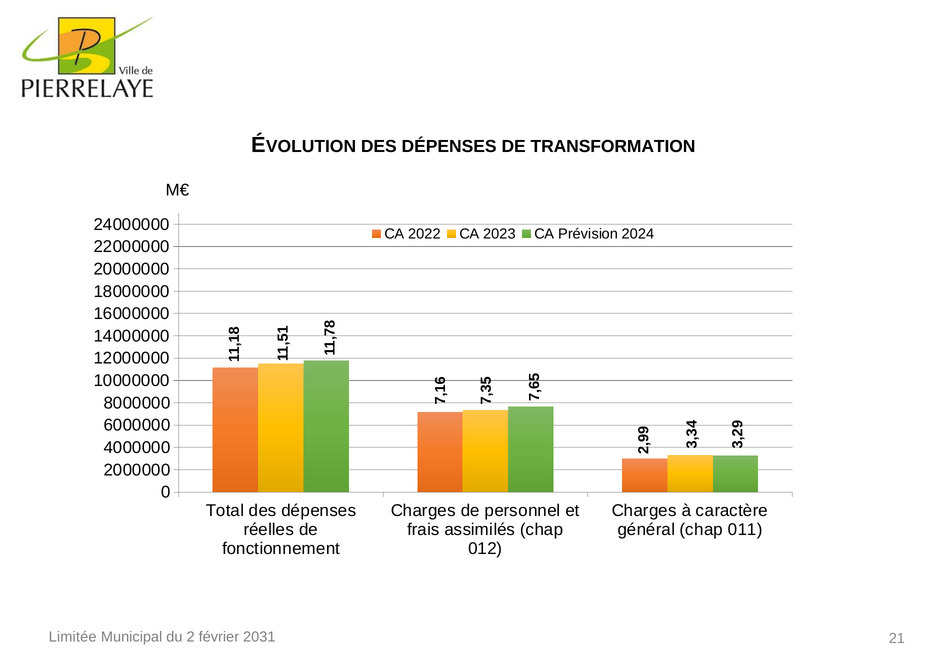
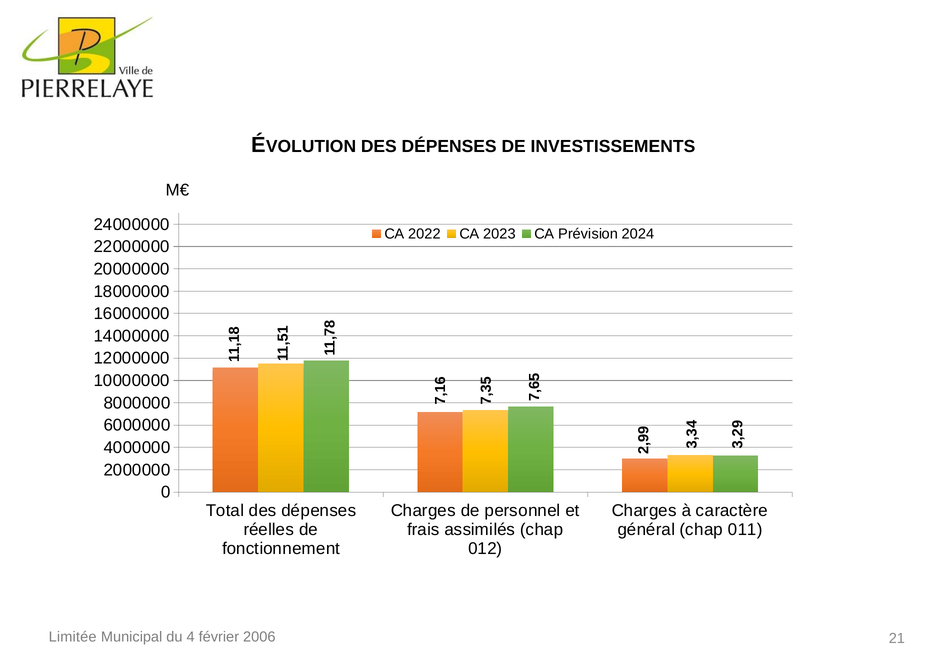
TRANSFORMATION: TRANSFORMATION -> INVESTISSEMENTS
du 2: 2 -> 4
2031: 2031 -> 2006
